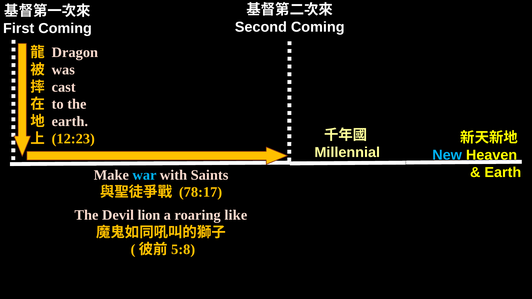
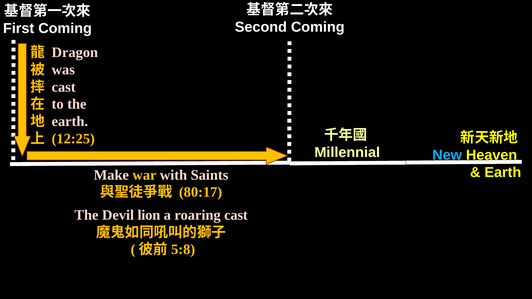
12:23: 12:23 -> 12:25
war colour: light blue -> yellow
78:17: 78:17 -> 80:17
roaring like: like -> cast
